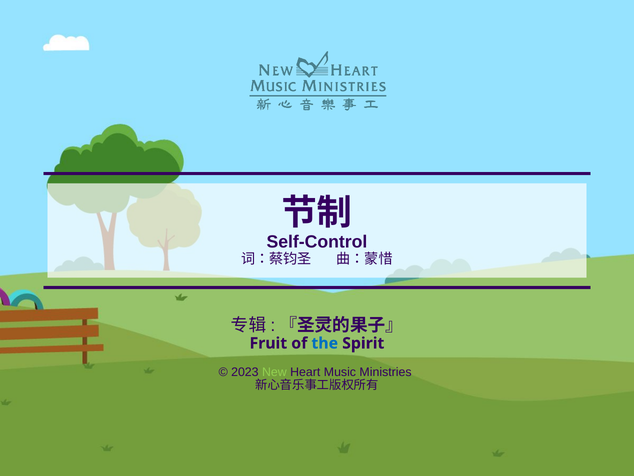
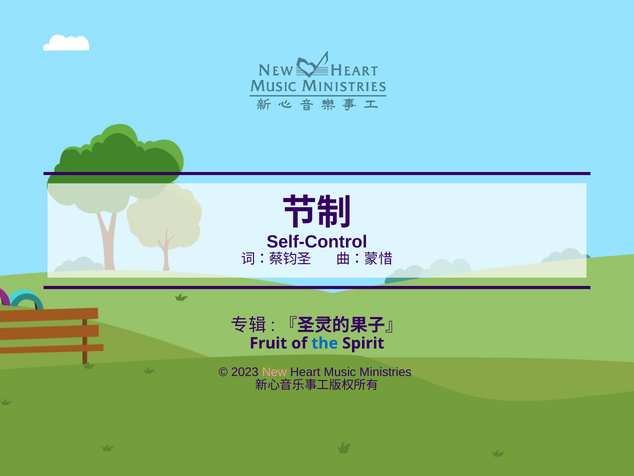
New colour: light green -> pink
